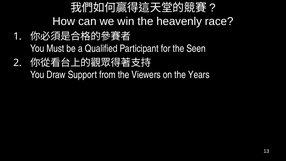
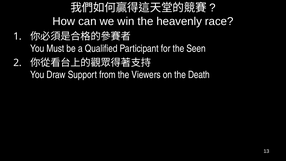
Years: Years -> Death
